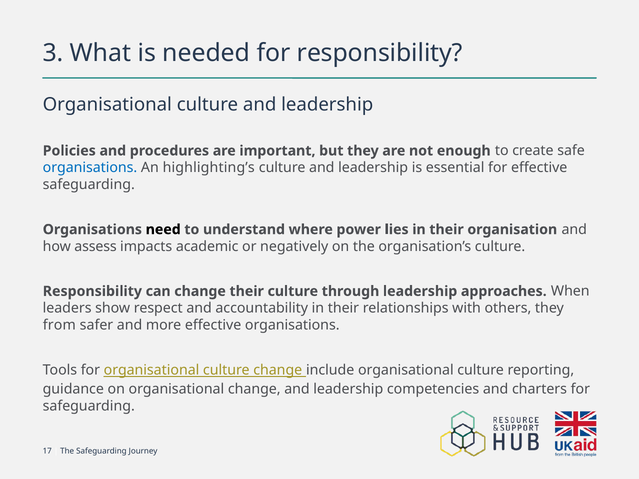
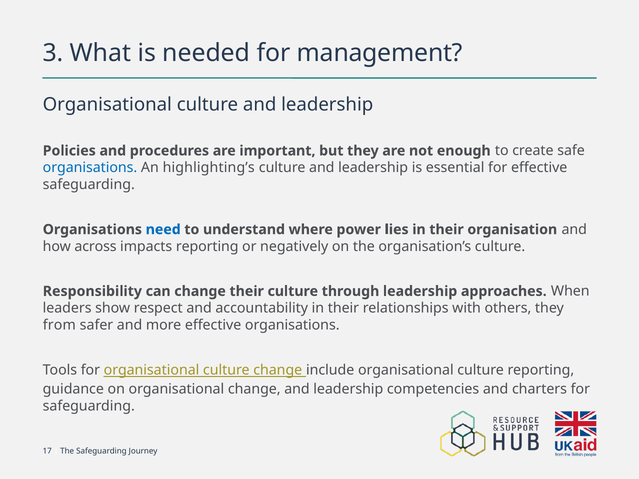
for responsibility: responsibility -> management
need colour: black -> blue
assess: assess -> across
impacts academic: academic -> reporting
